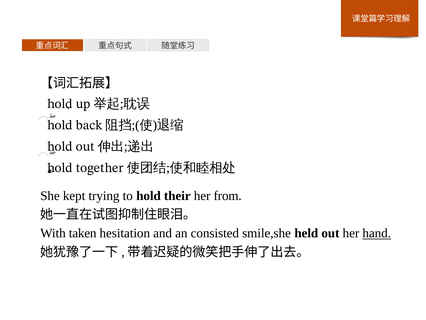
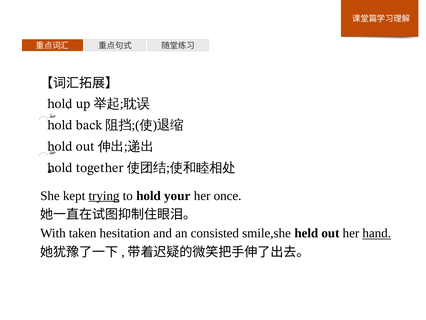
trying underline: none -> present
their: their -> your
from: from -> once
